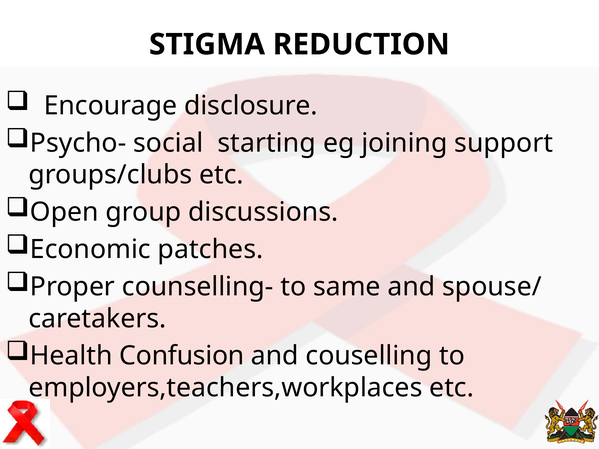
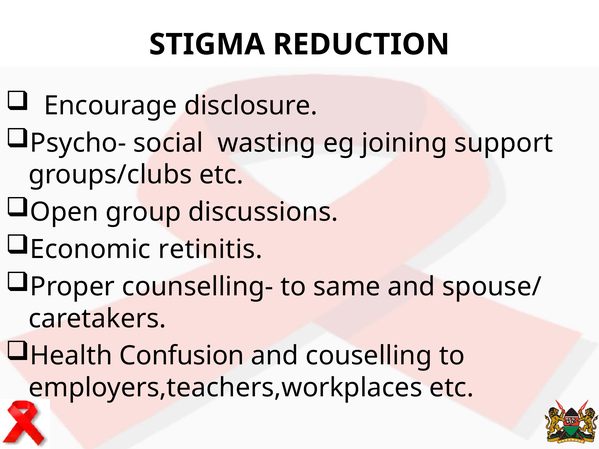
starting: starting -> wasting
patches: patches -> retinitis
